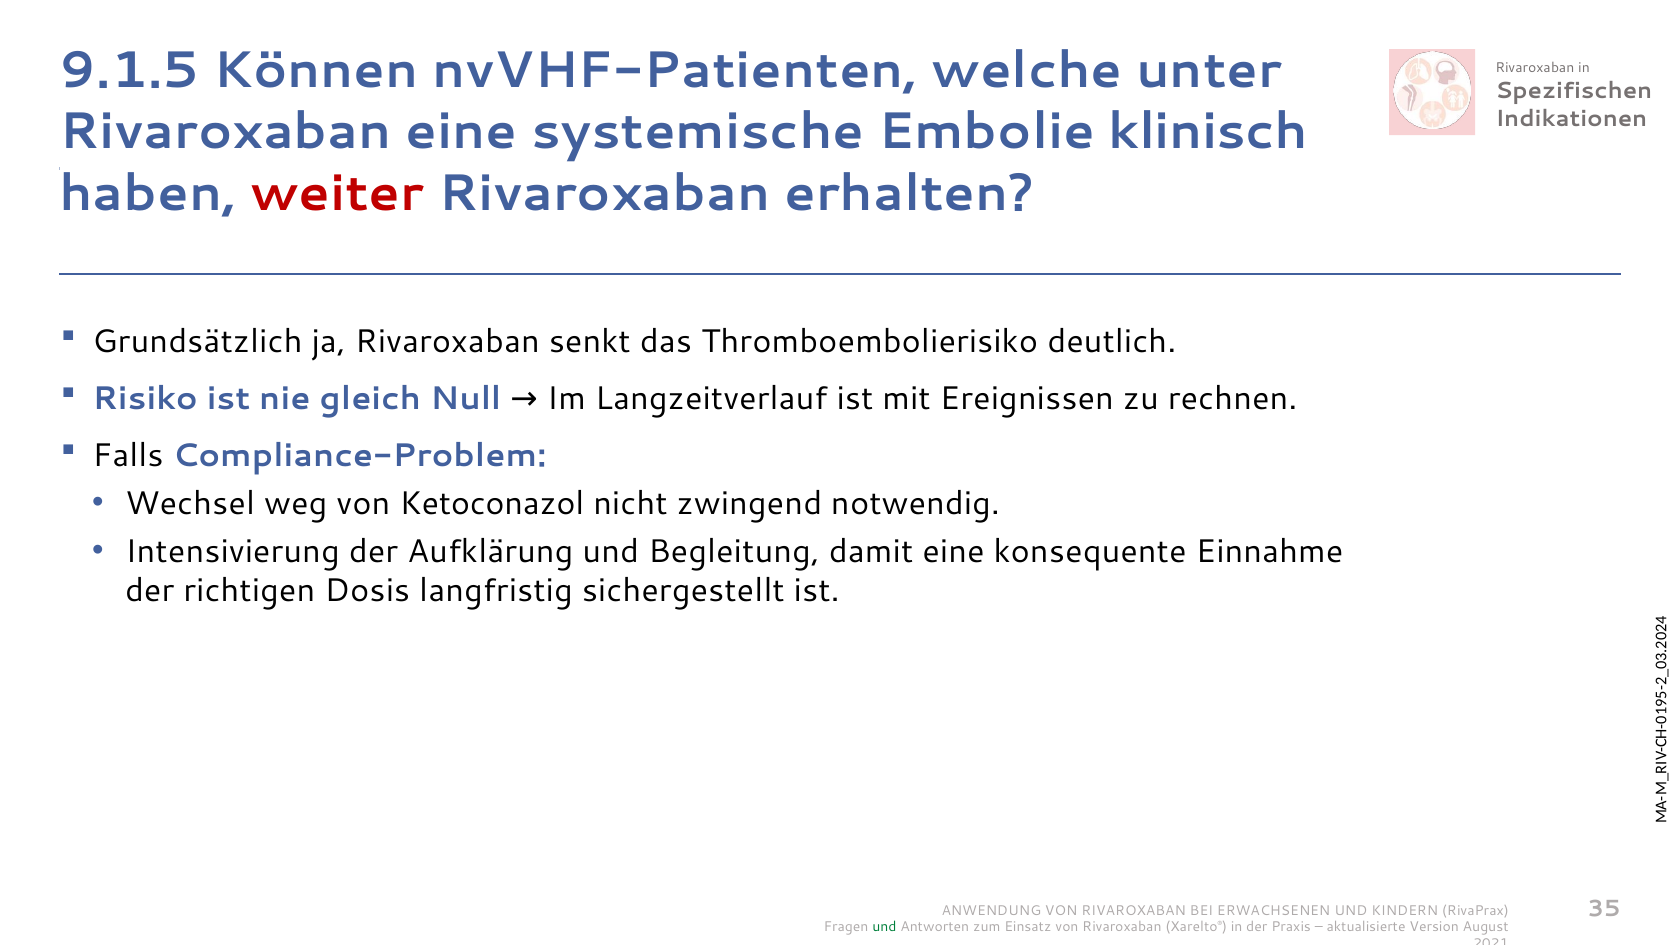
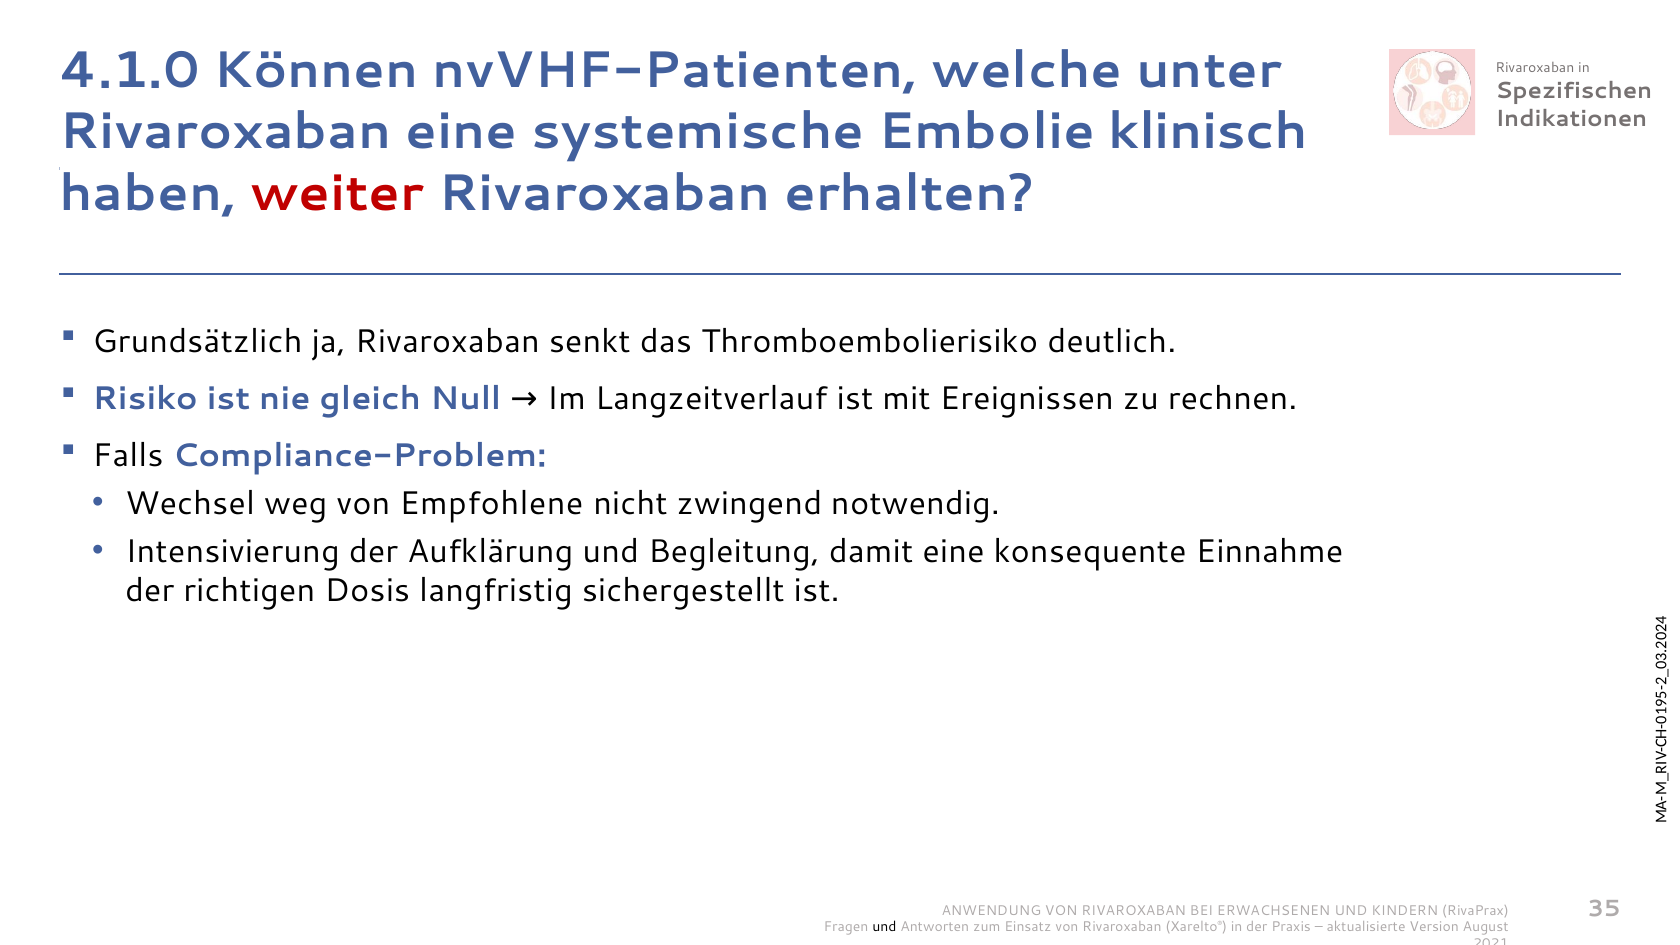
9.1.5: 9.1.5 -> 4.1.0
Ketoconazol: Ketoconazol -> Empfohlene
und at (884, 927) colour: green -> black
